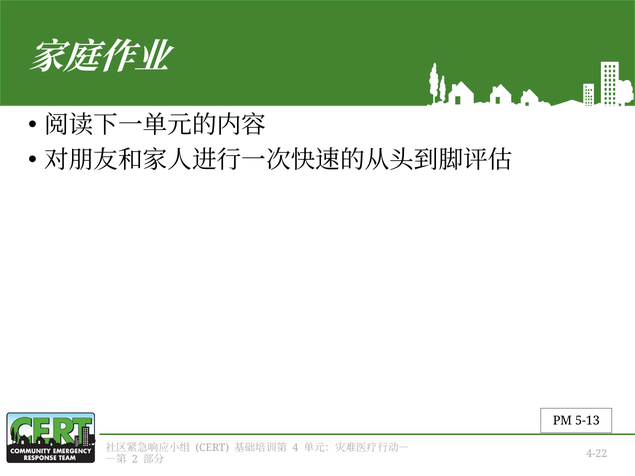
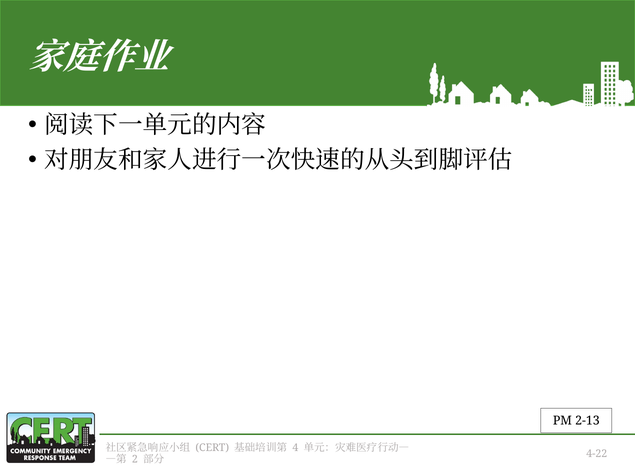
5-13: 5-13 -> 2-13
